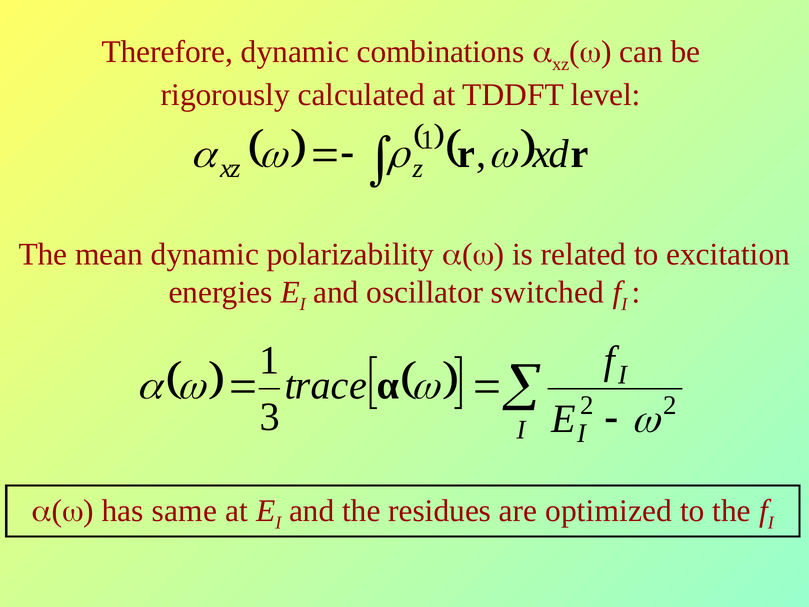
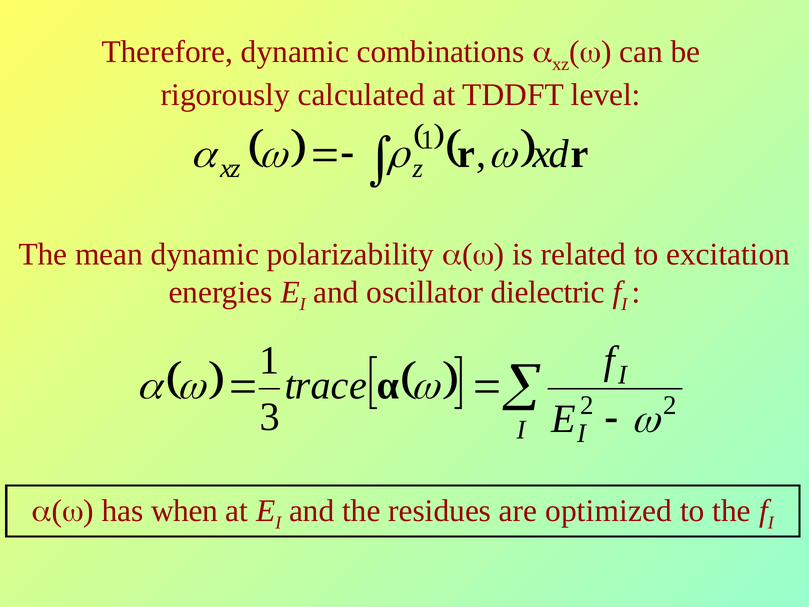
switched: switched -> dielectric
same: same -> when
